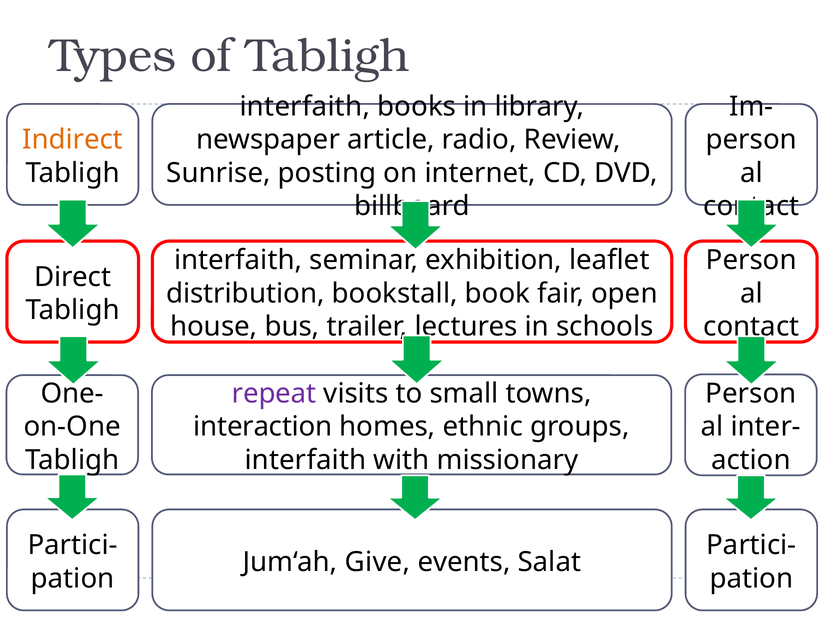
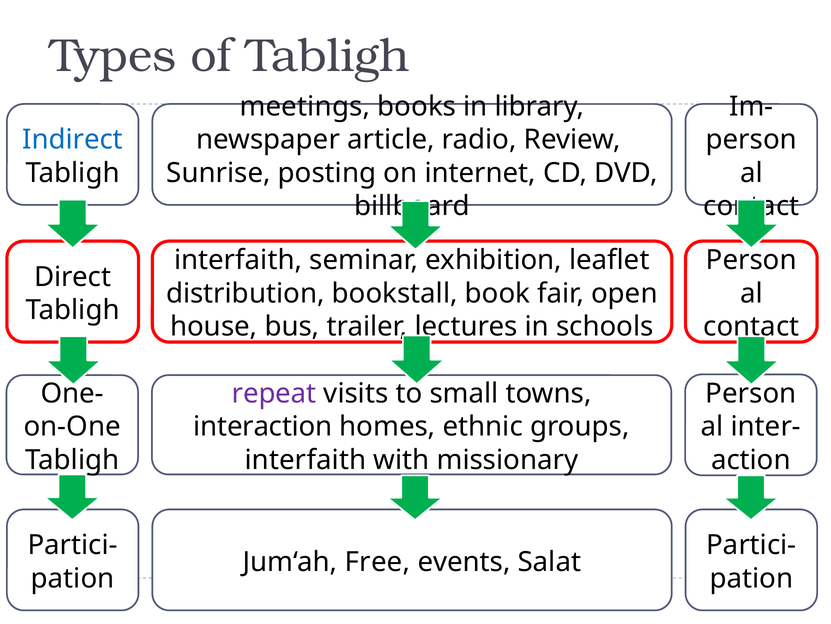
interfaith at (305, 106): interfaith -> meetings
Indirect colour: orange -> blue
Give: Give -> Free
